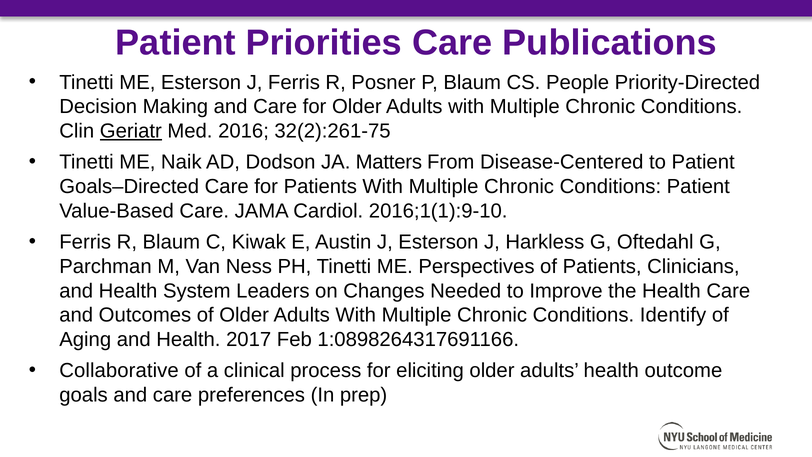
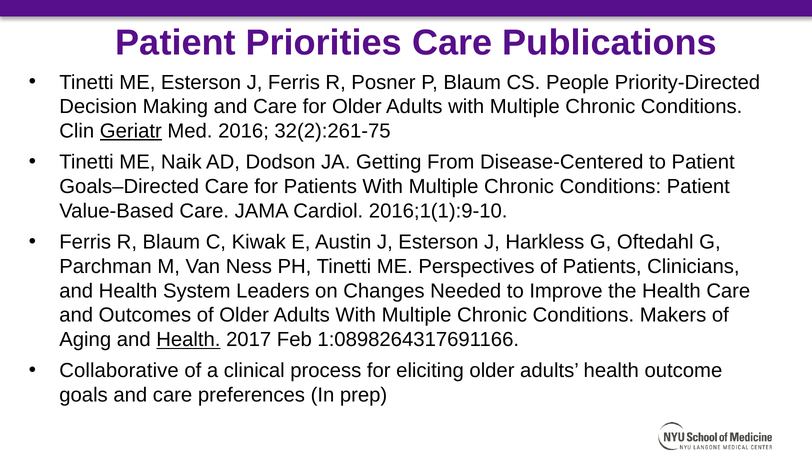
Matters: Matters -> Getting
Identify: Identify -> Makers
Health at (188, 339) underline: none -> present
